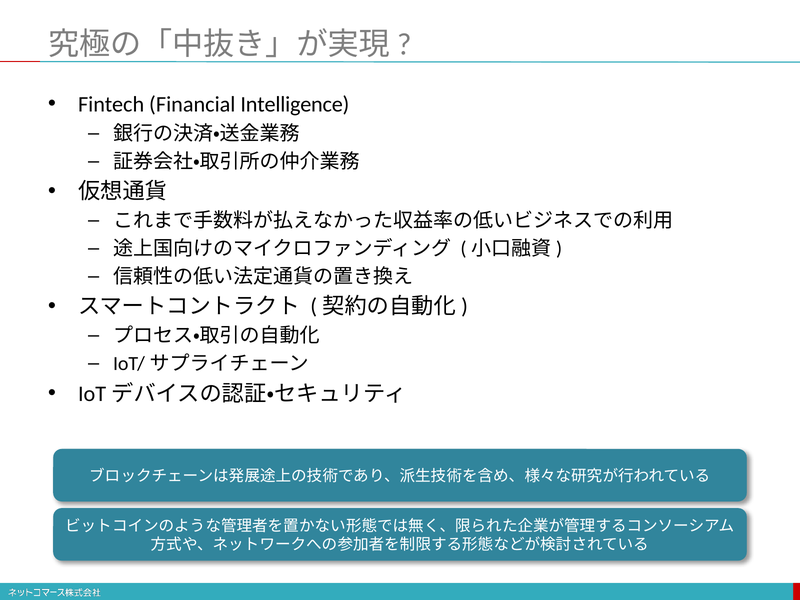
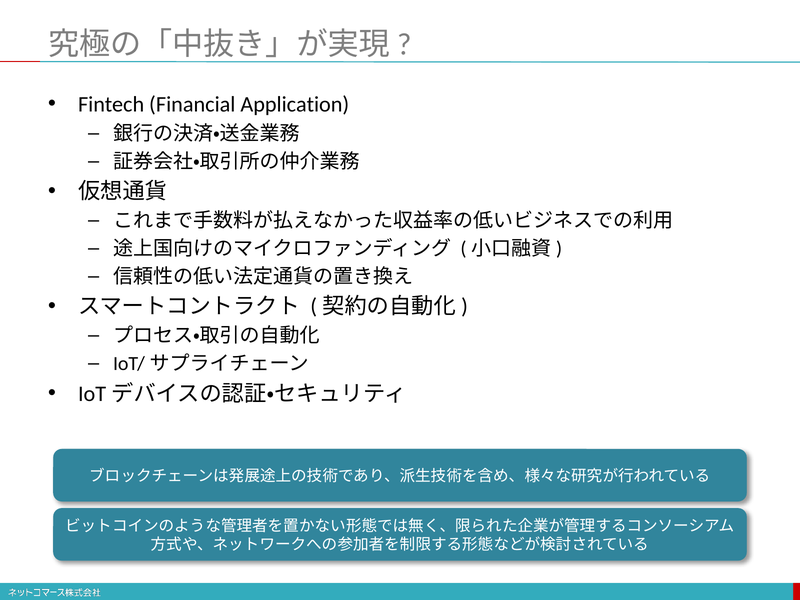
Intelligence: Intelligence -> Application
